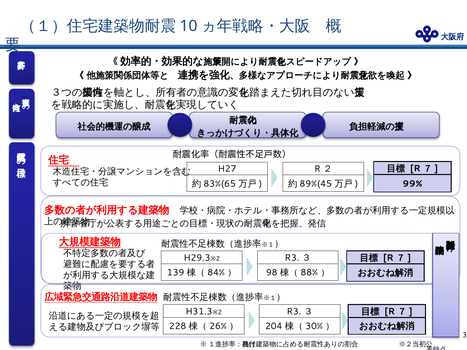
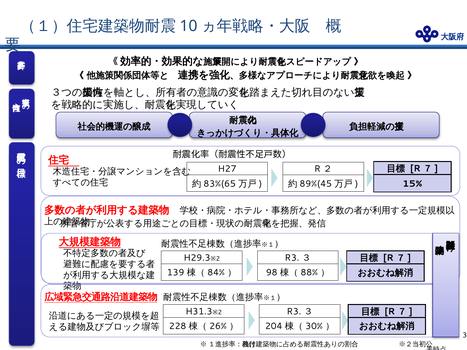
99%: 99% -> 15%
